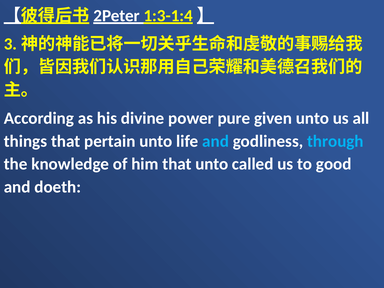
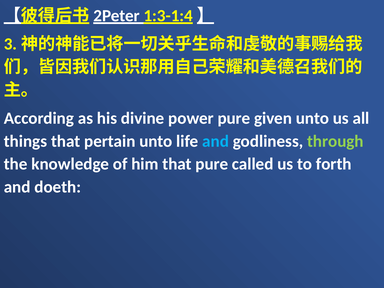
through colour: light blue -> light green
that unto: unto -> pure
good: good -> forth
